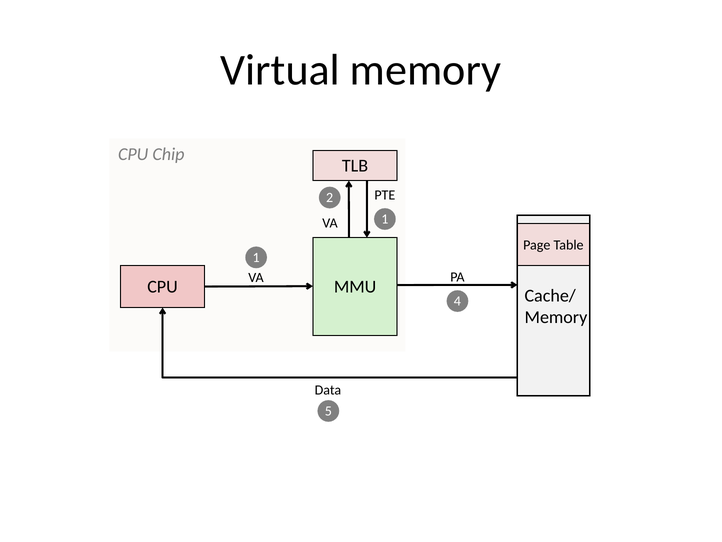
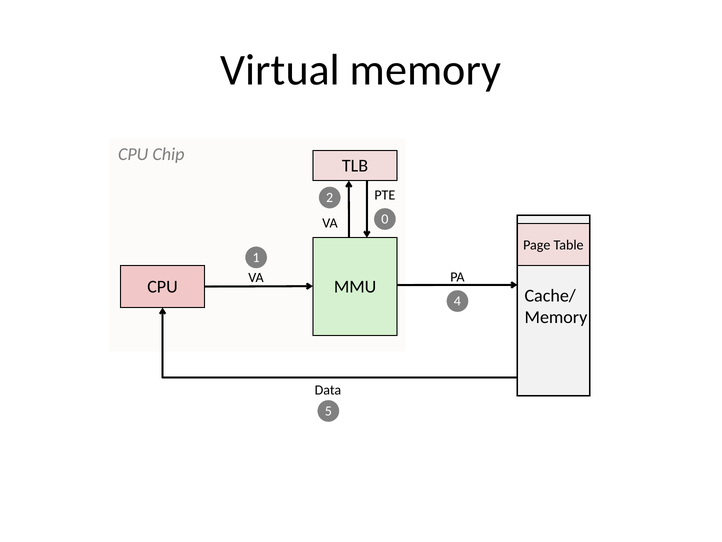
VA 1: 1 -> 0
